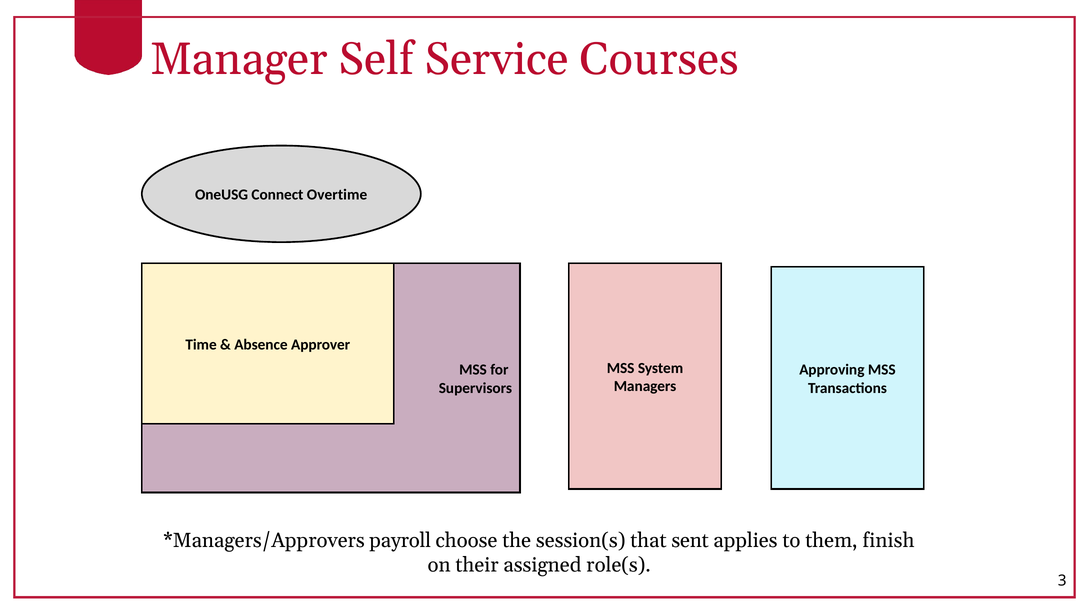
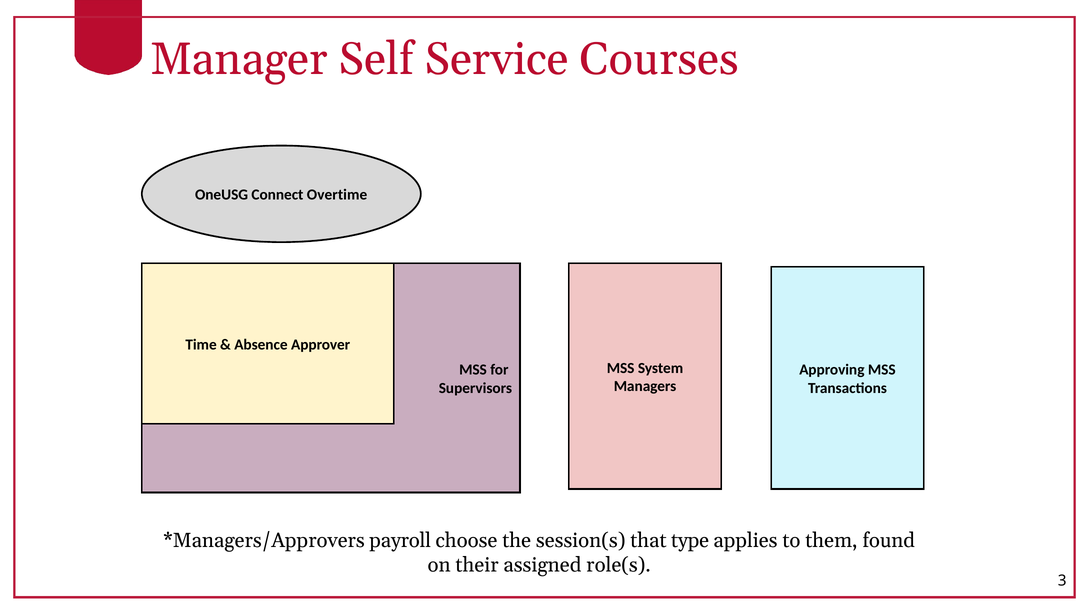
sent: sent -> type
finish: finish -> found
